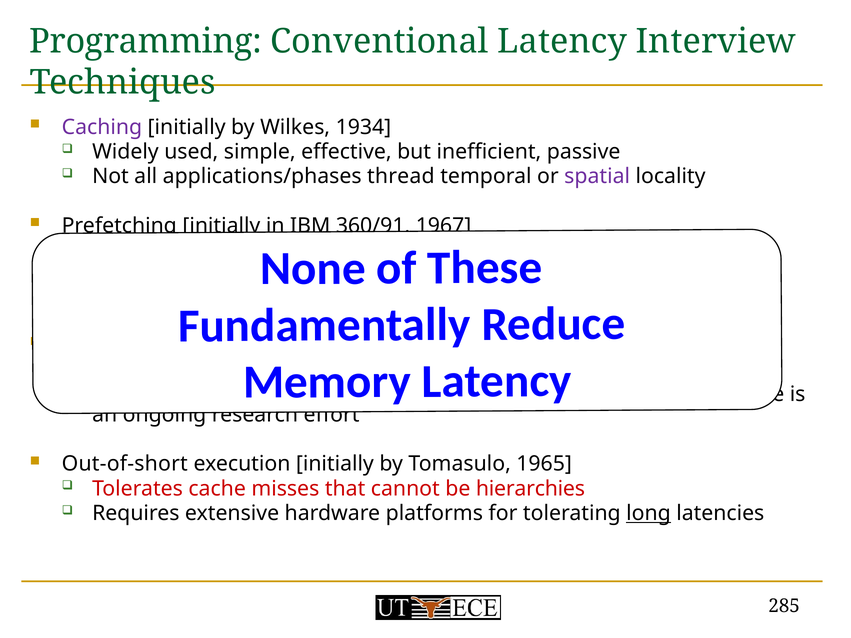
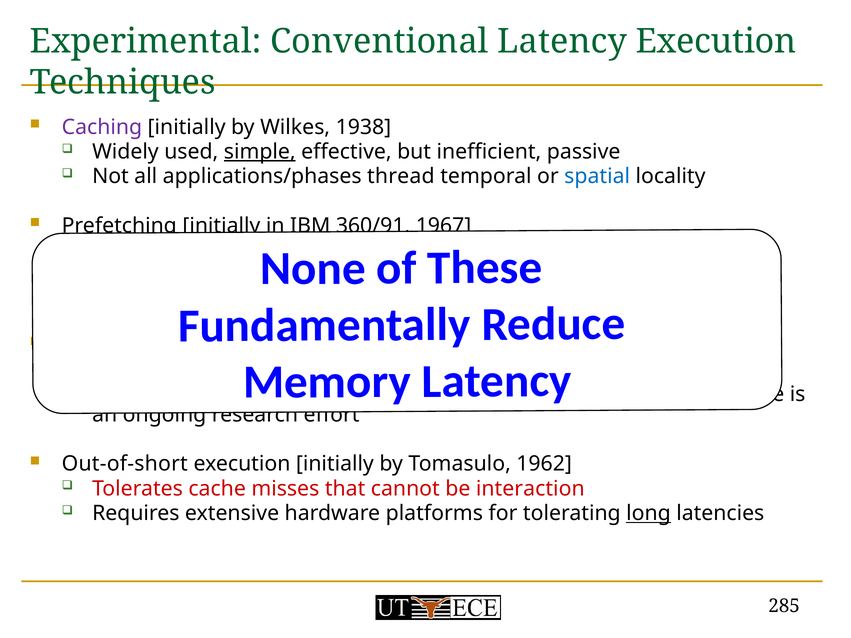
Programming: Programming -> Experimental
Latency Interview: Interview -> Execution
1934: 1934 -> 1938
simple underline: none -> present
spatial colour: purple -> blue
1965: 1965 -> 1962
hierarchies: hierarchies -> interaction
